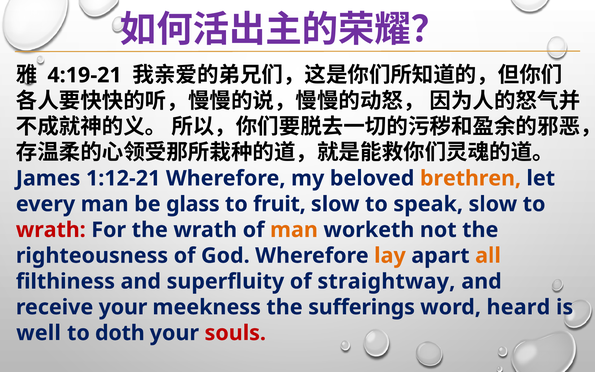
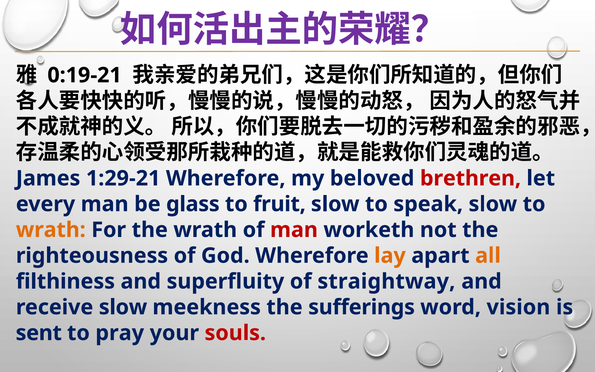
4:19-21: 4:19-21 -> 0:19-21
1:12-21: 1:12-21 -> 1:29-21
brethren colour: orange -> red
wrath at (51, 230) colour: red -> orange
man at (294, 230) colour: orange -> red
receive your: your -> slow
heard: heard -> vision
well: well -> sent
doth: doth -> pray
